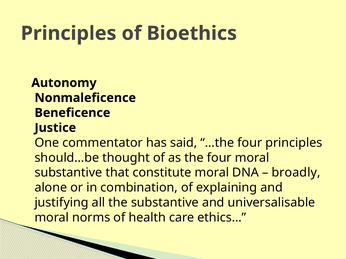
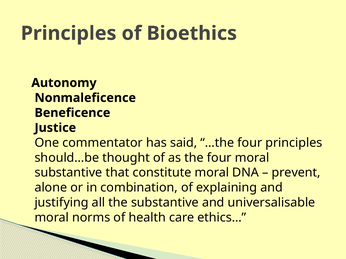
broadly: broadly -> prevent
